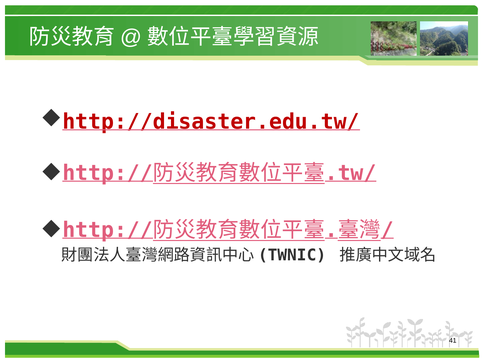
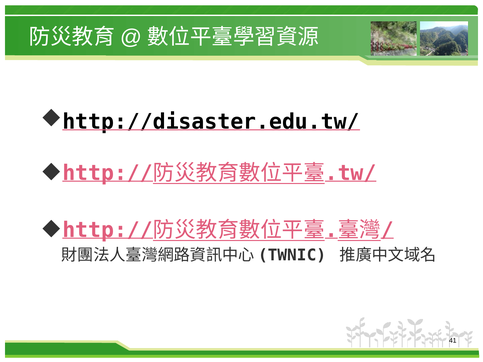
http://disaster.edu.tw/ colour: red -> black
